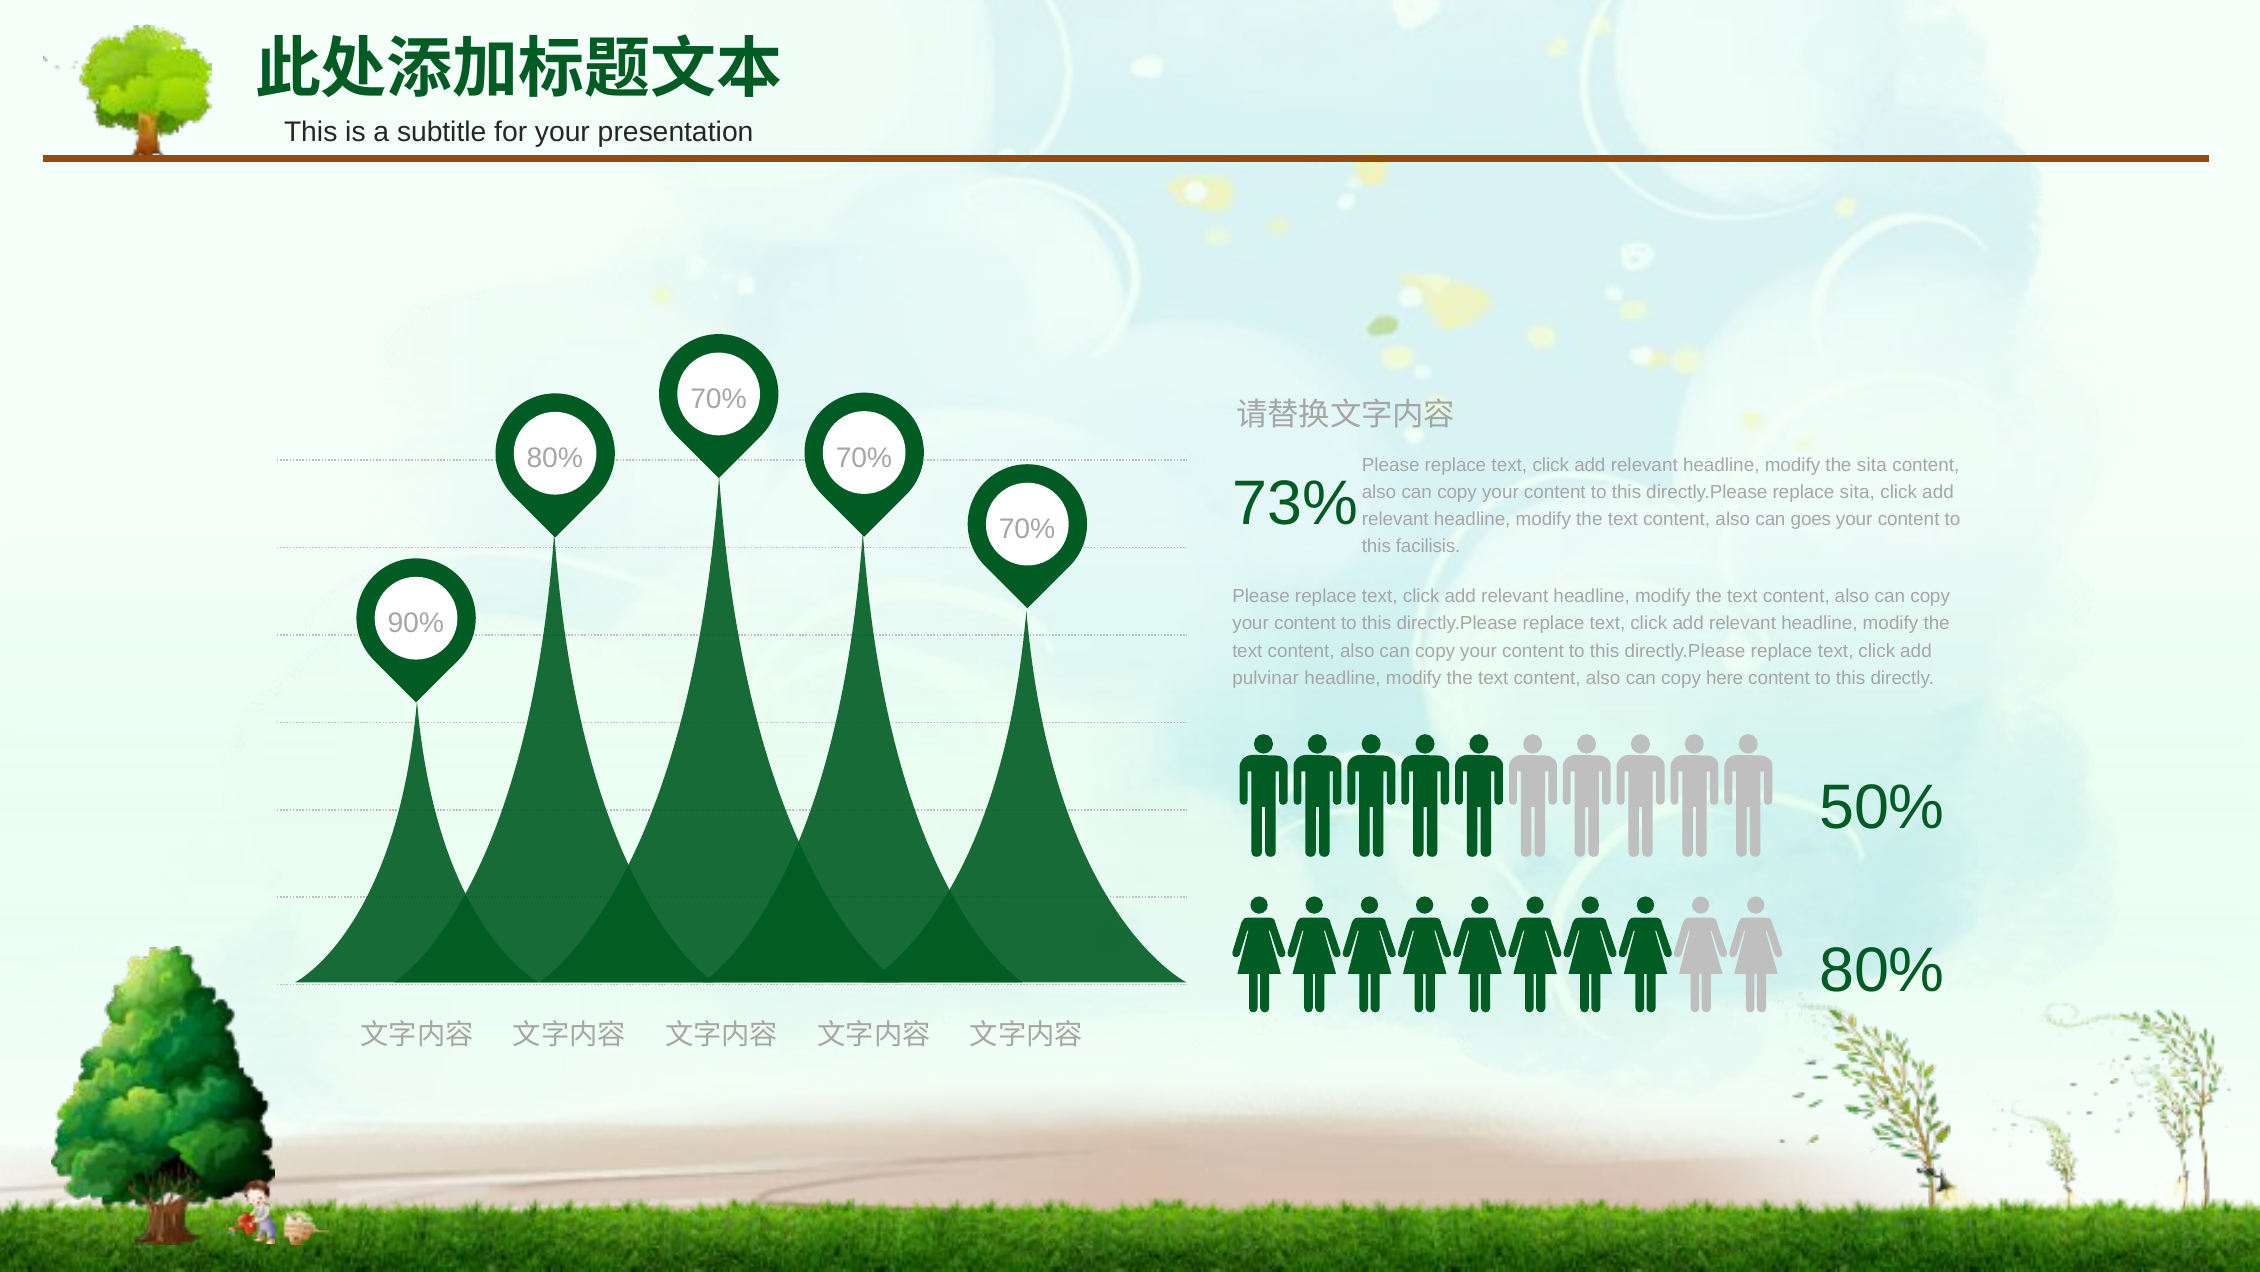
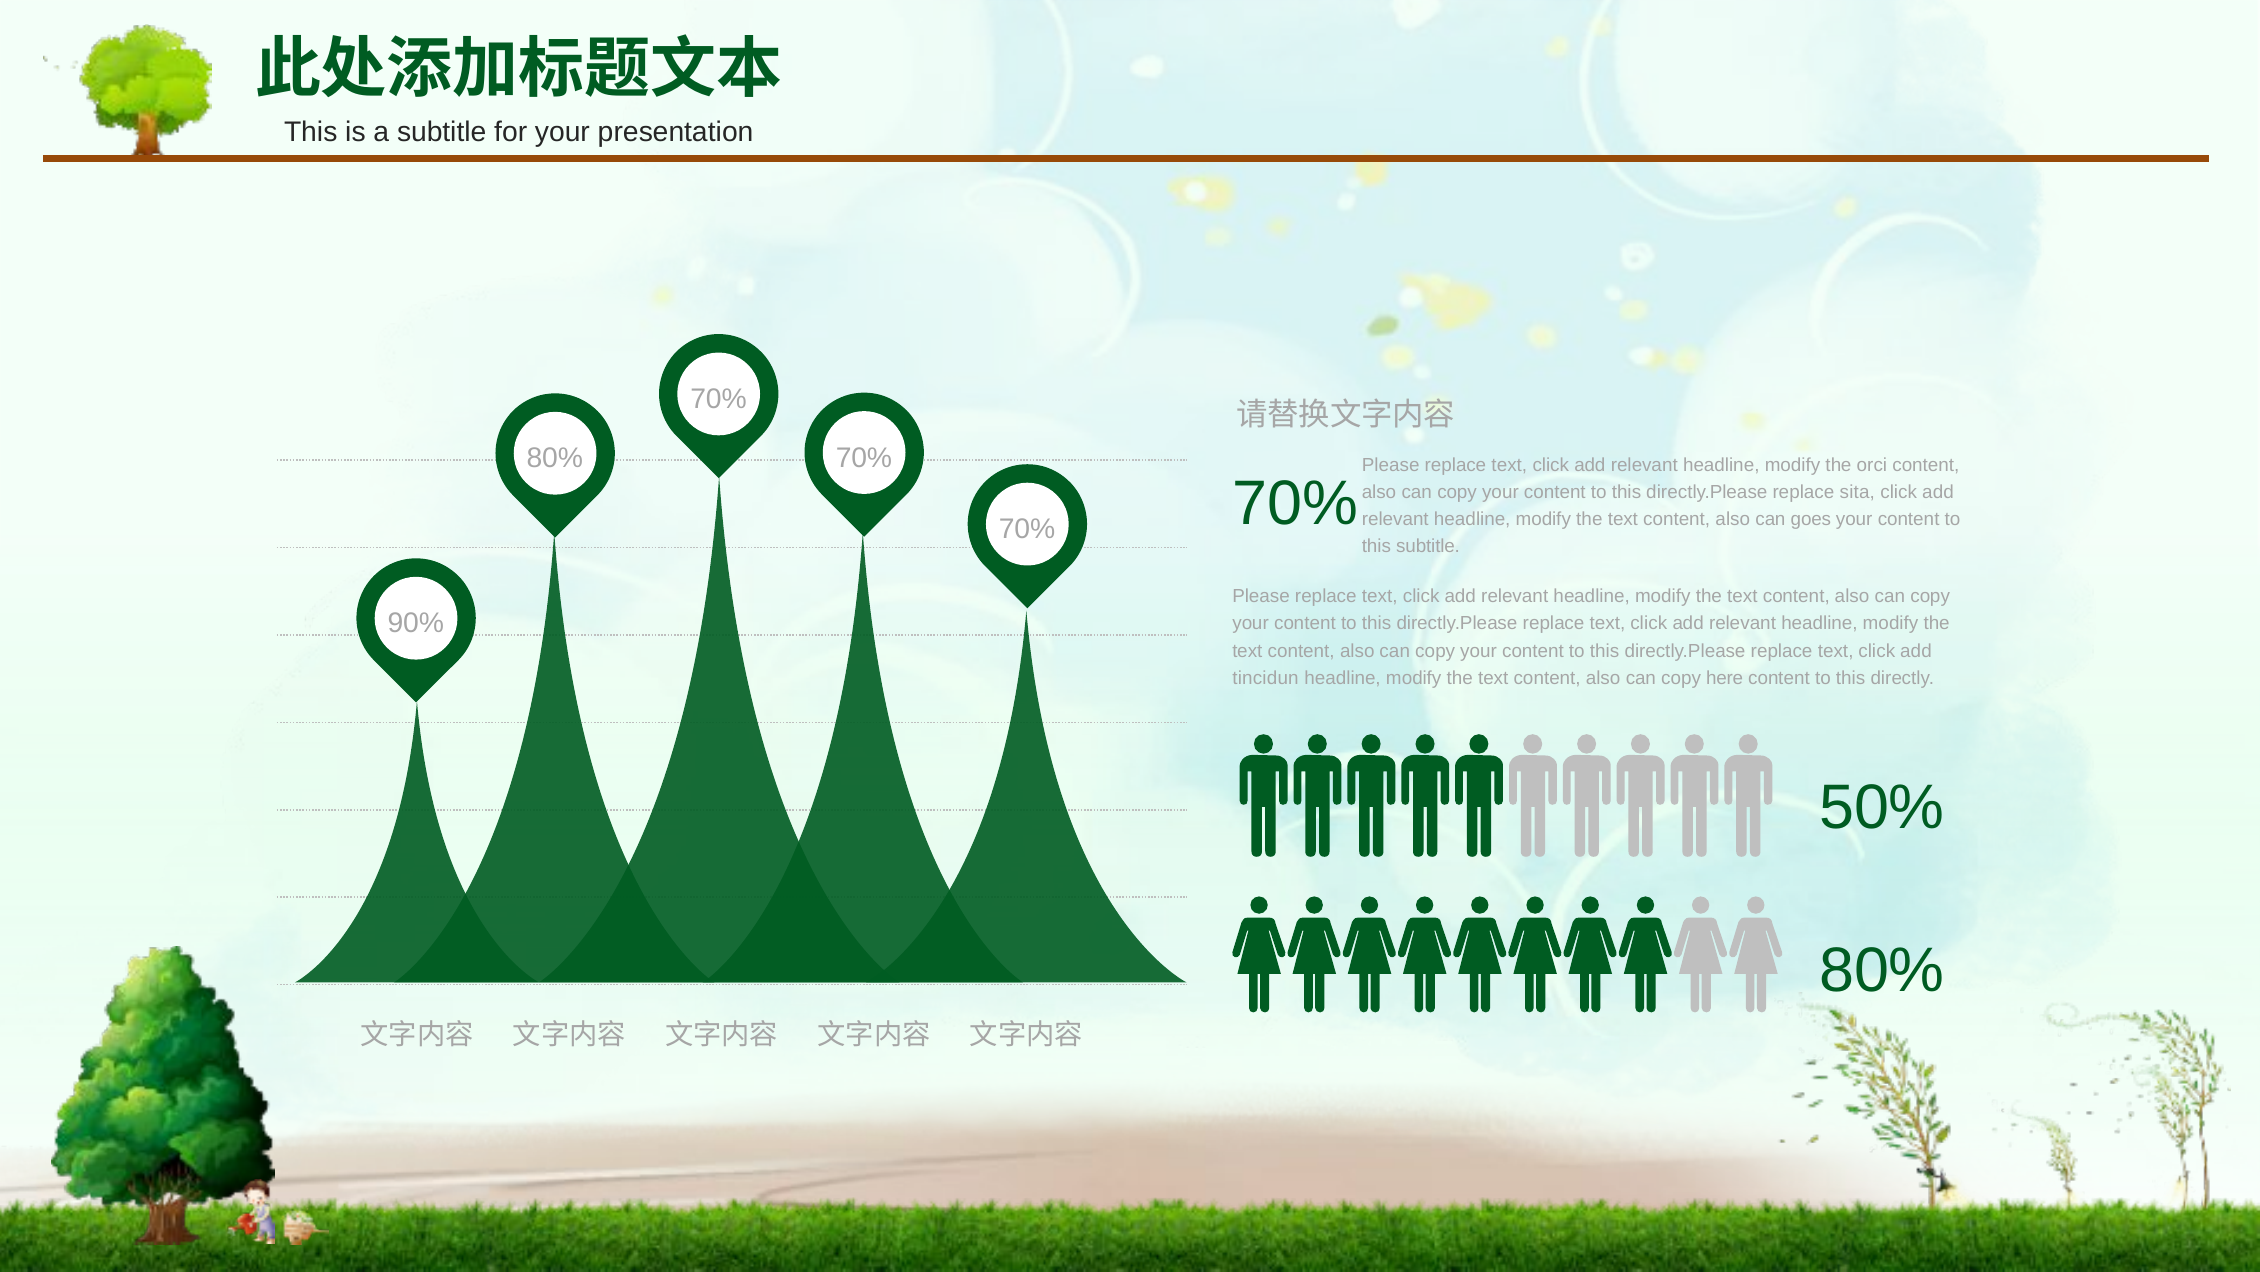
the sita: sita -> orci
73% at (1295, 503): 73% -> 70%
this facilisis: facilisis -> subtitle
pulvinar: pulvinar -> tincidun
